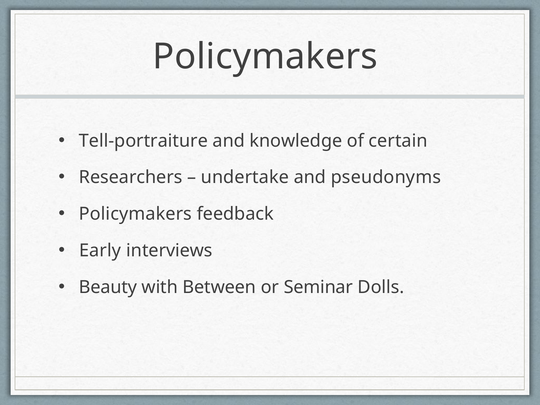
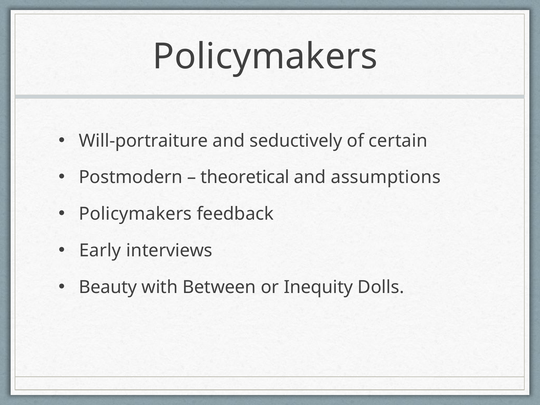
Tell-portraiture: Tell-portraiture -> Will-portraiture
knowledge: knowledge -> seductively
Researchers: Researchers -> Postmodern
undertake: undertake -> theoretical
pseudonyms: pseudonyms -> assumptions
Seminar: Seminar -> Inequity
